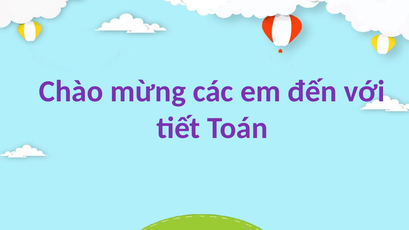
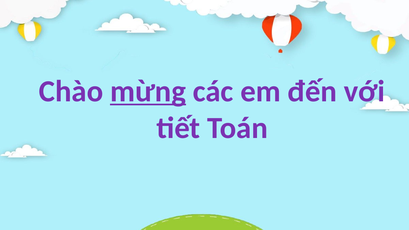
mừng underline: none -> present
